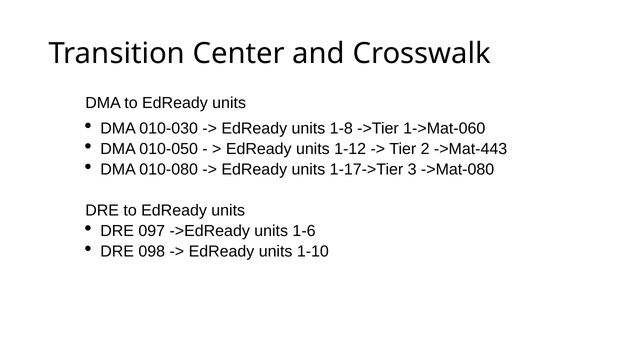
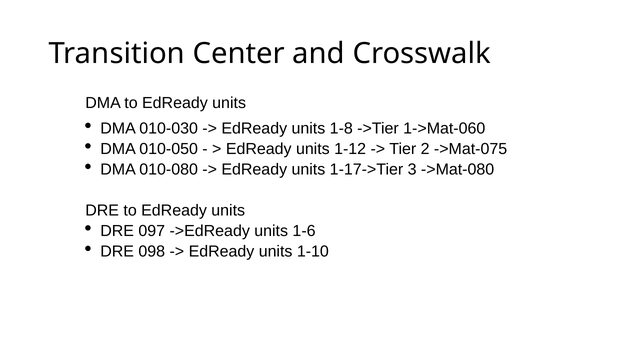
->Mat-443: ->Mat-443 -> ->Mat-075
